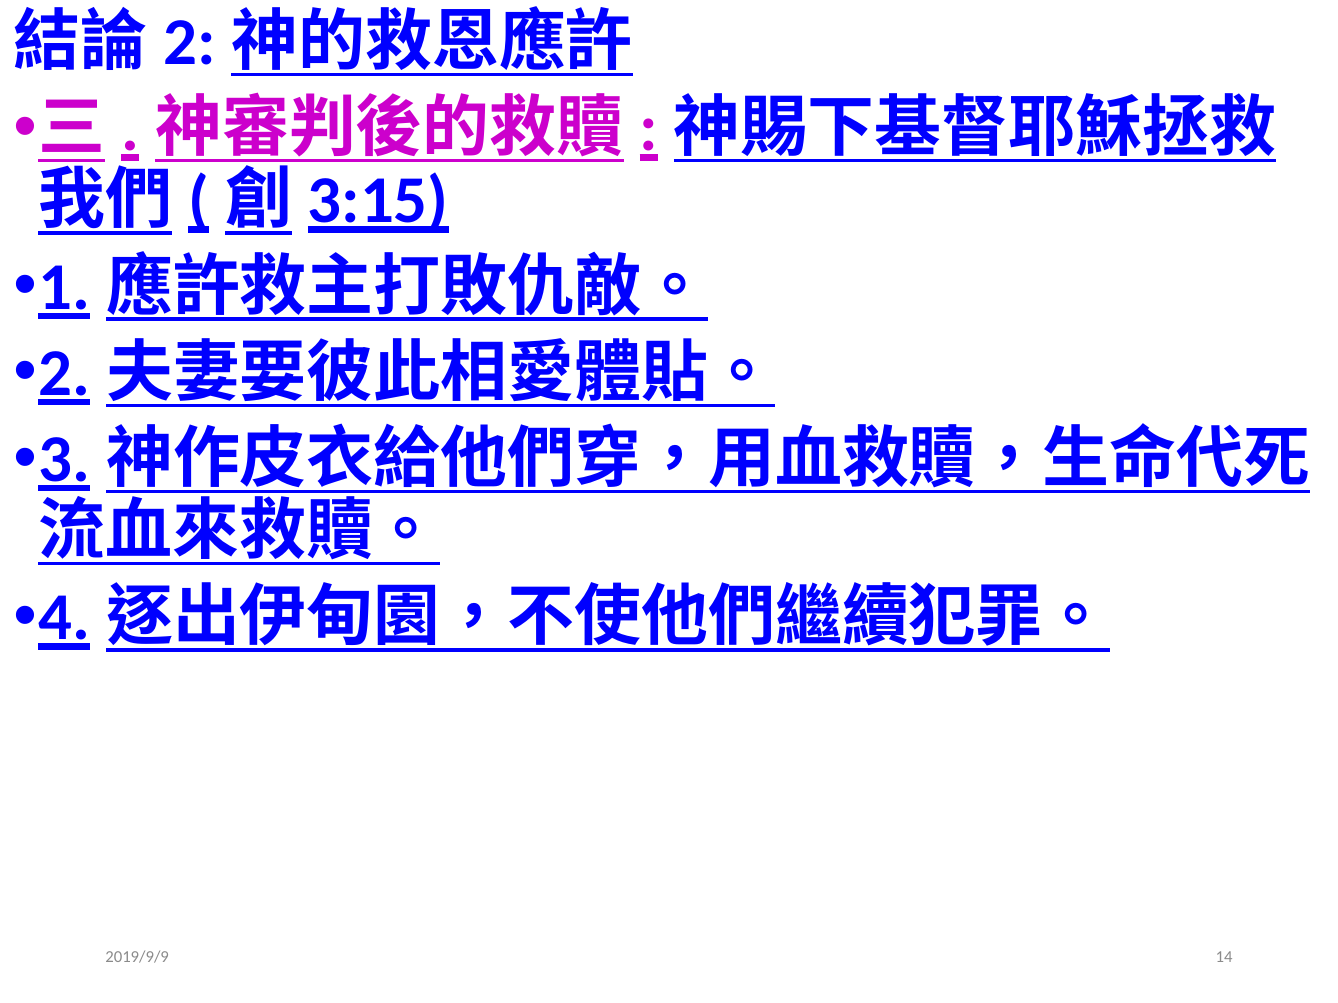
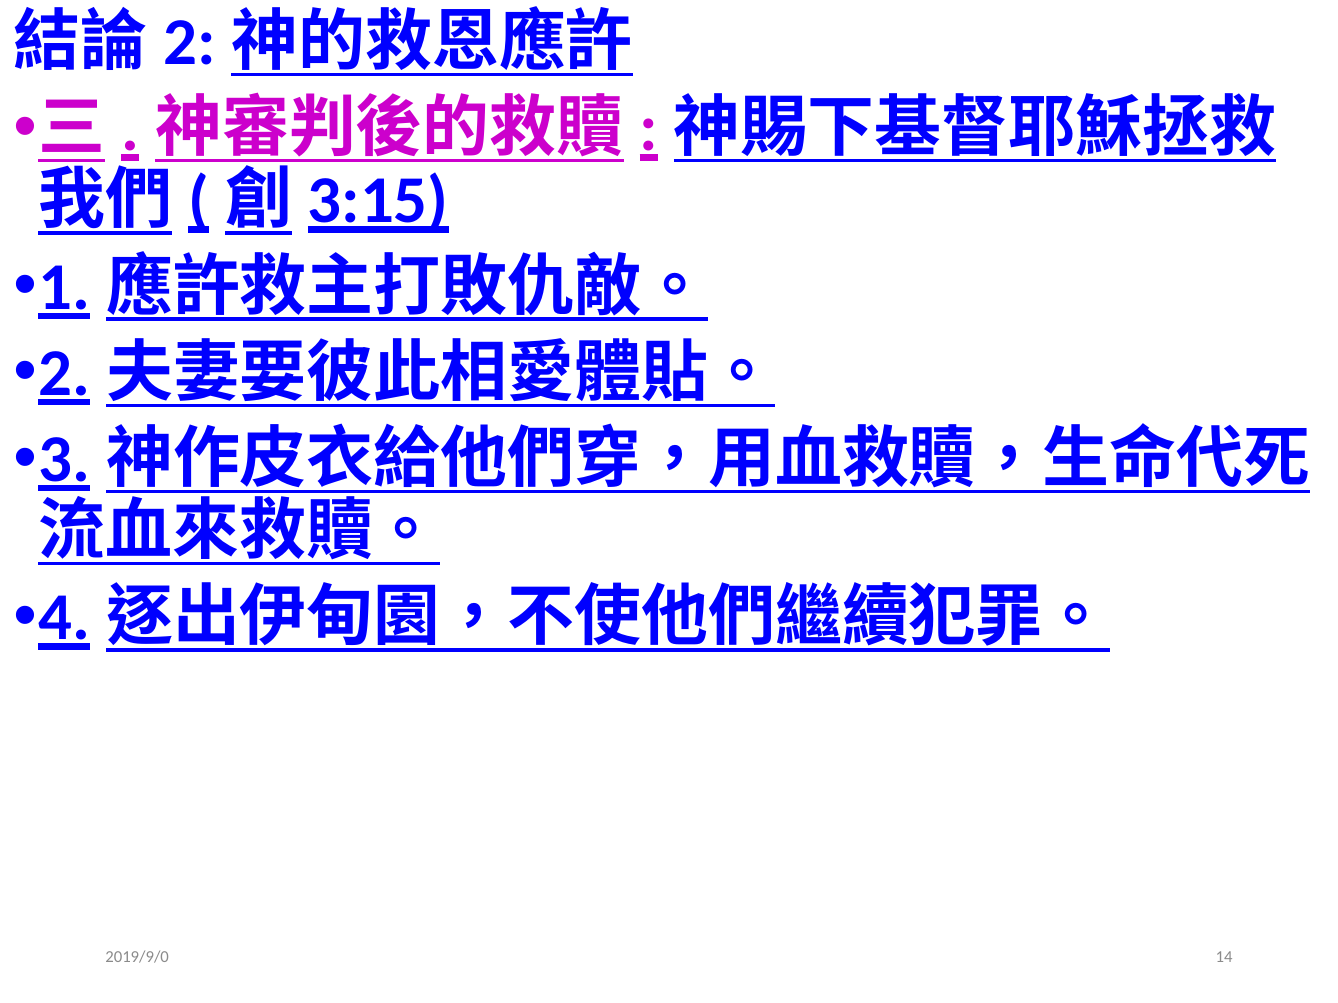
2019/9/9: 2019/9/9 -> 2019/9/0
